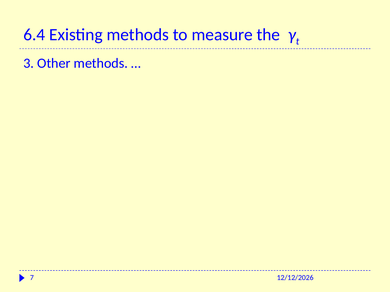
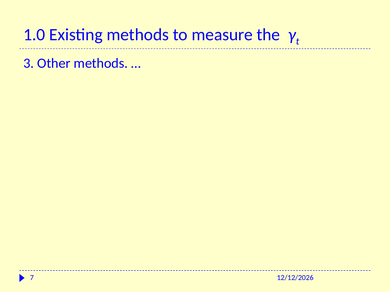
6.4: 6.4 -> 1.0
